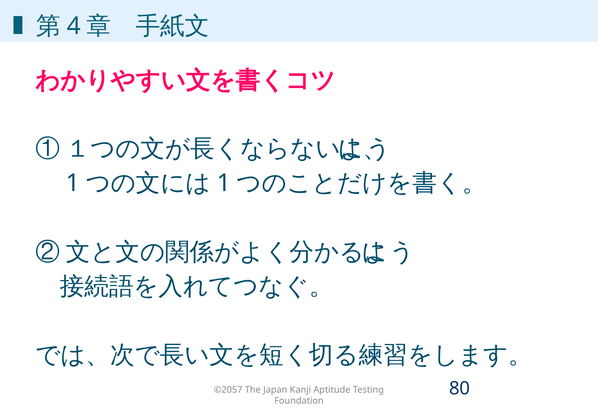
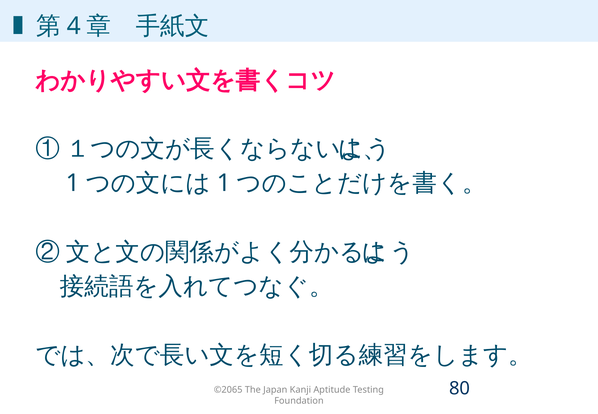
©2057: ©2057 -> ©2065
